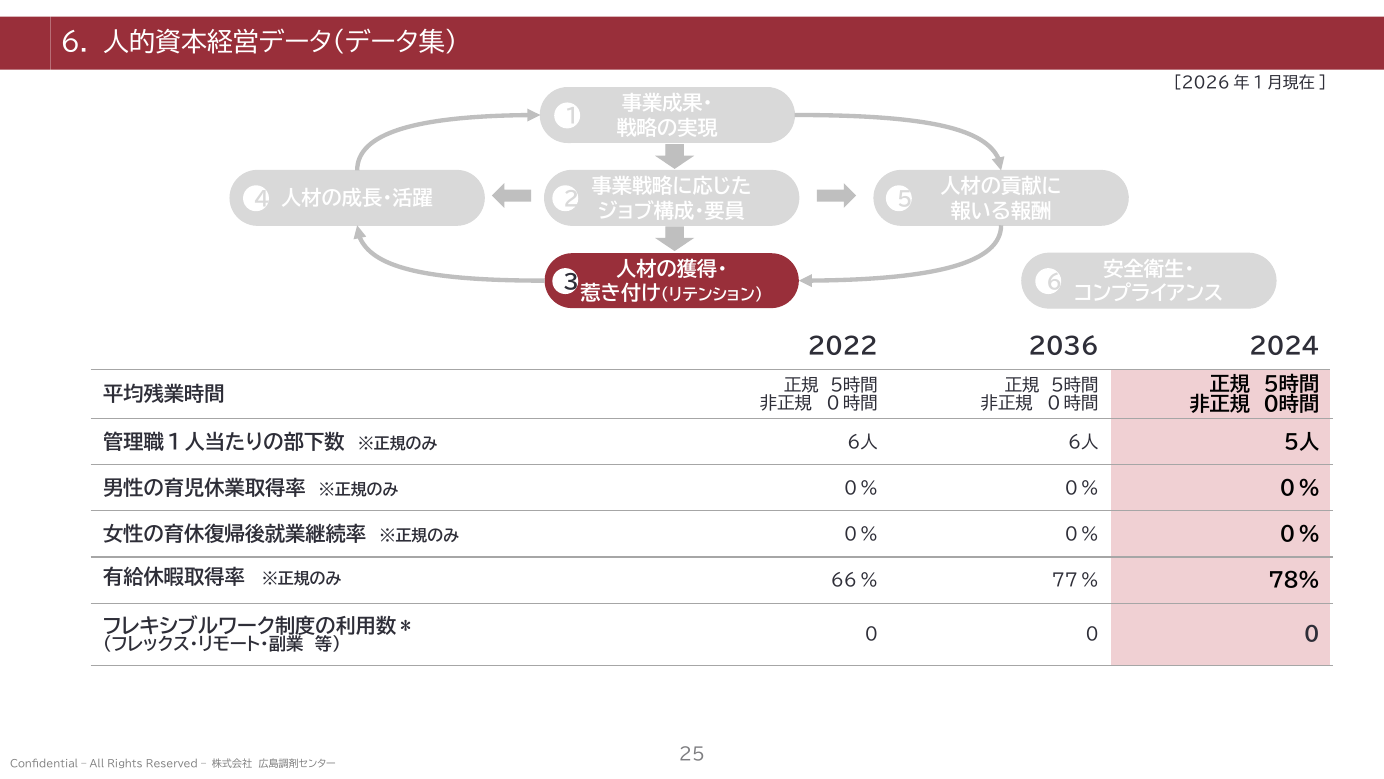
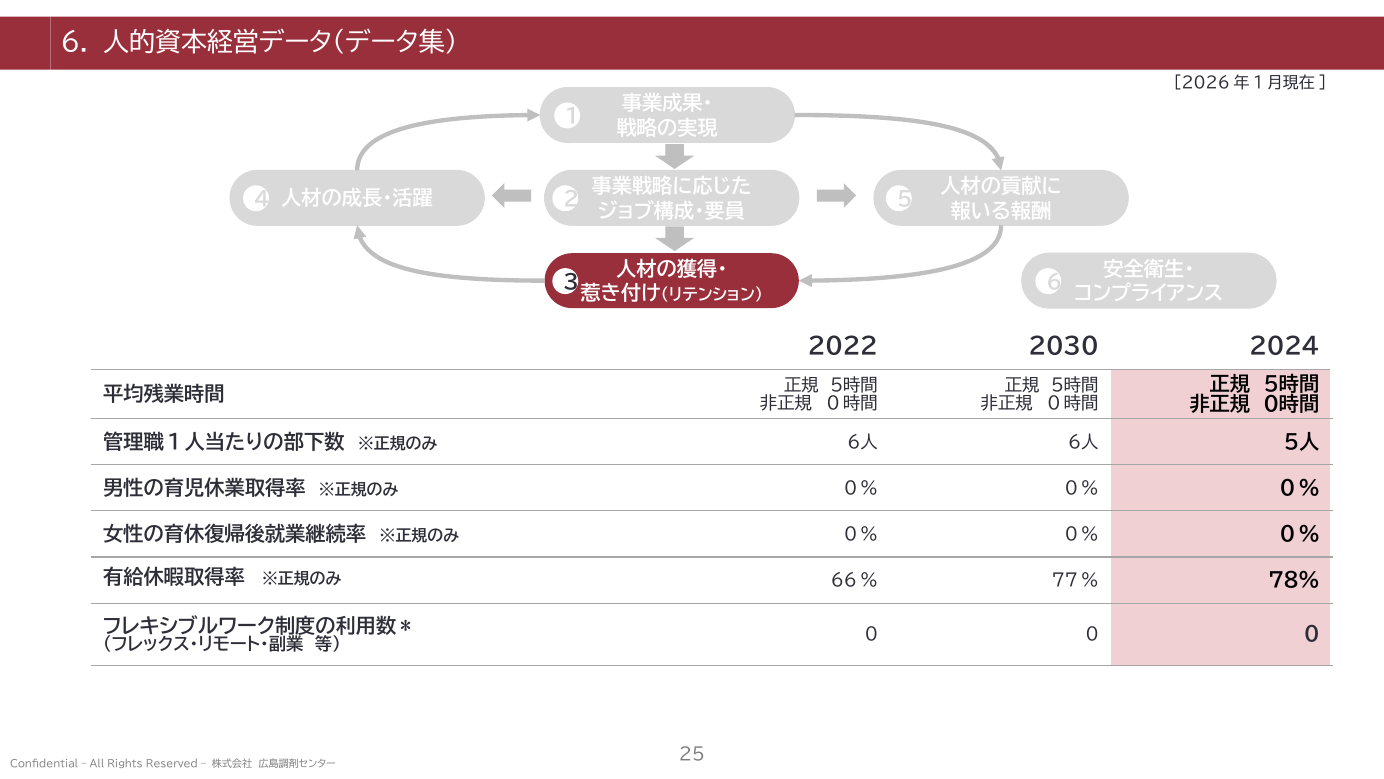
2036: 2036 -> 2030
